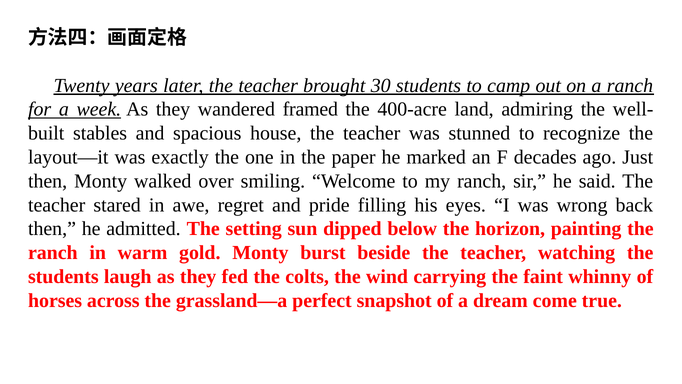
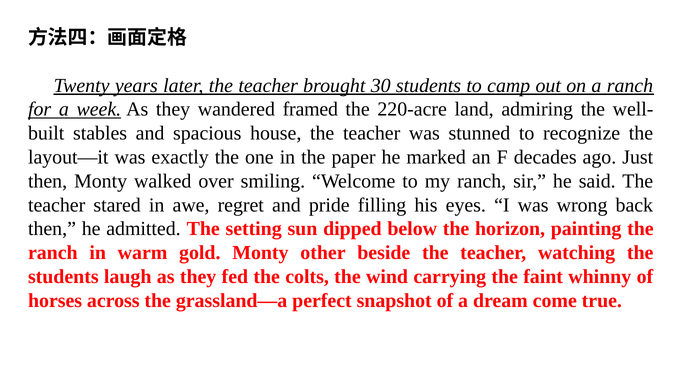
400-acre: 400-acre -> 220-acre
burst: burst -> other
